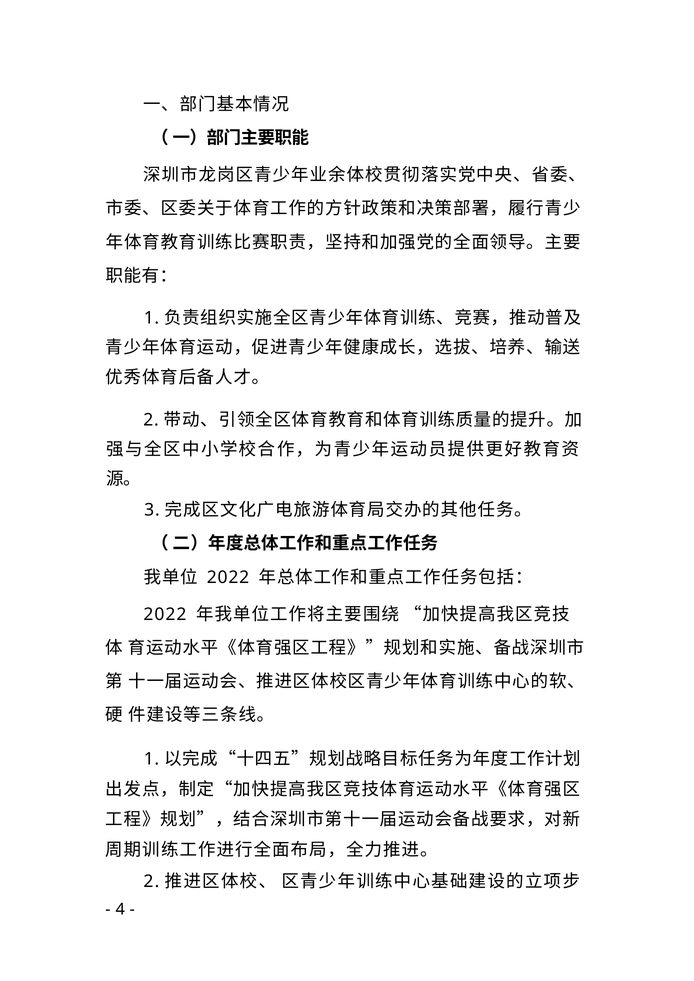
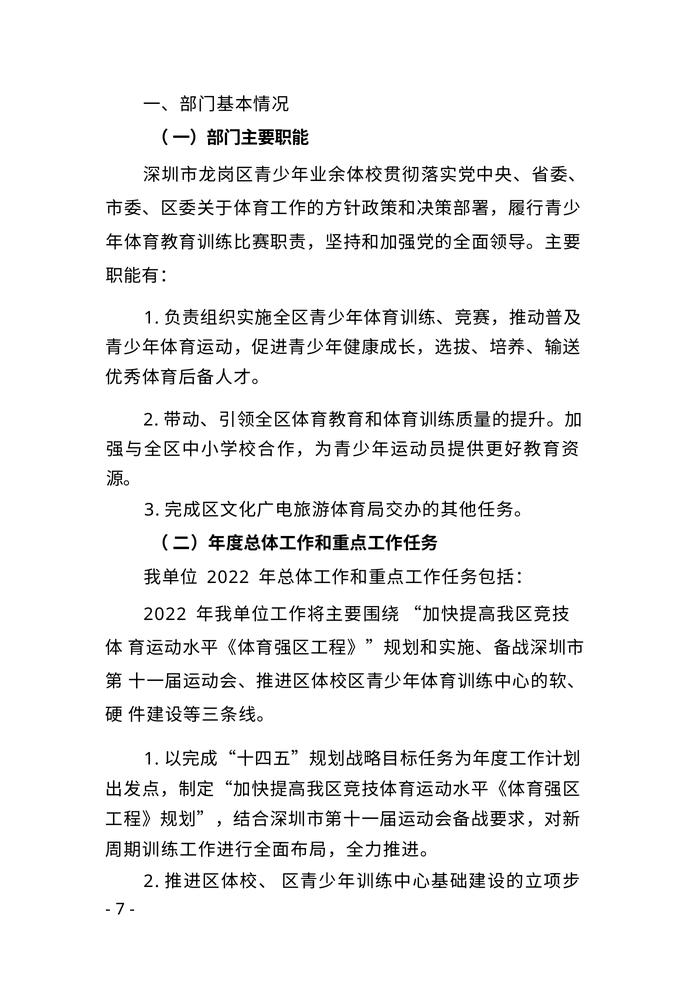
4: 4 -> 7
